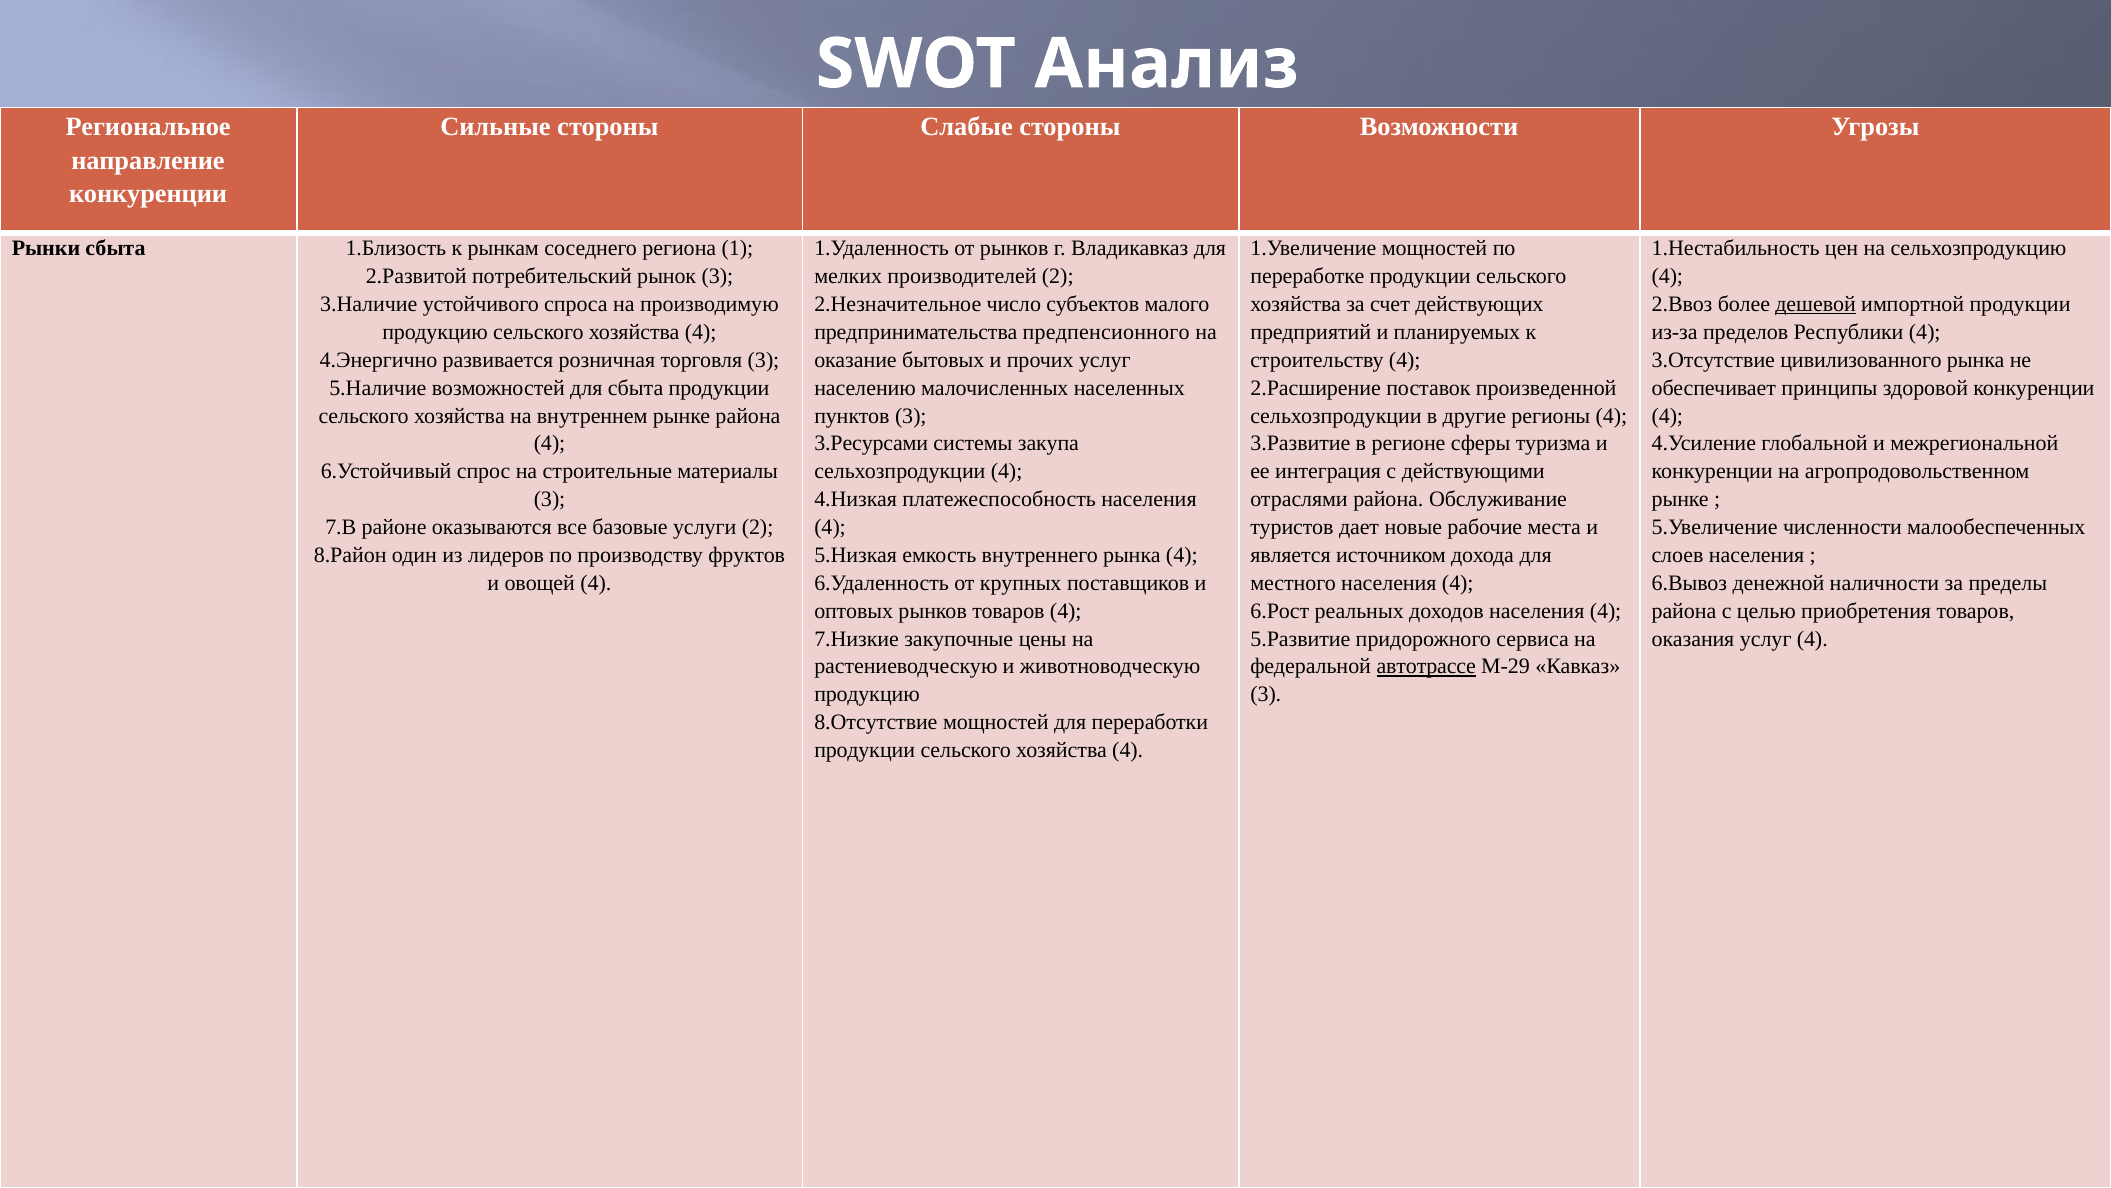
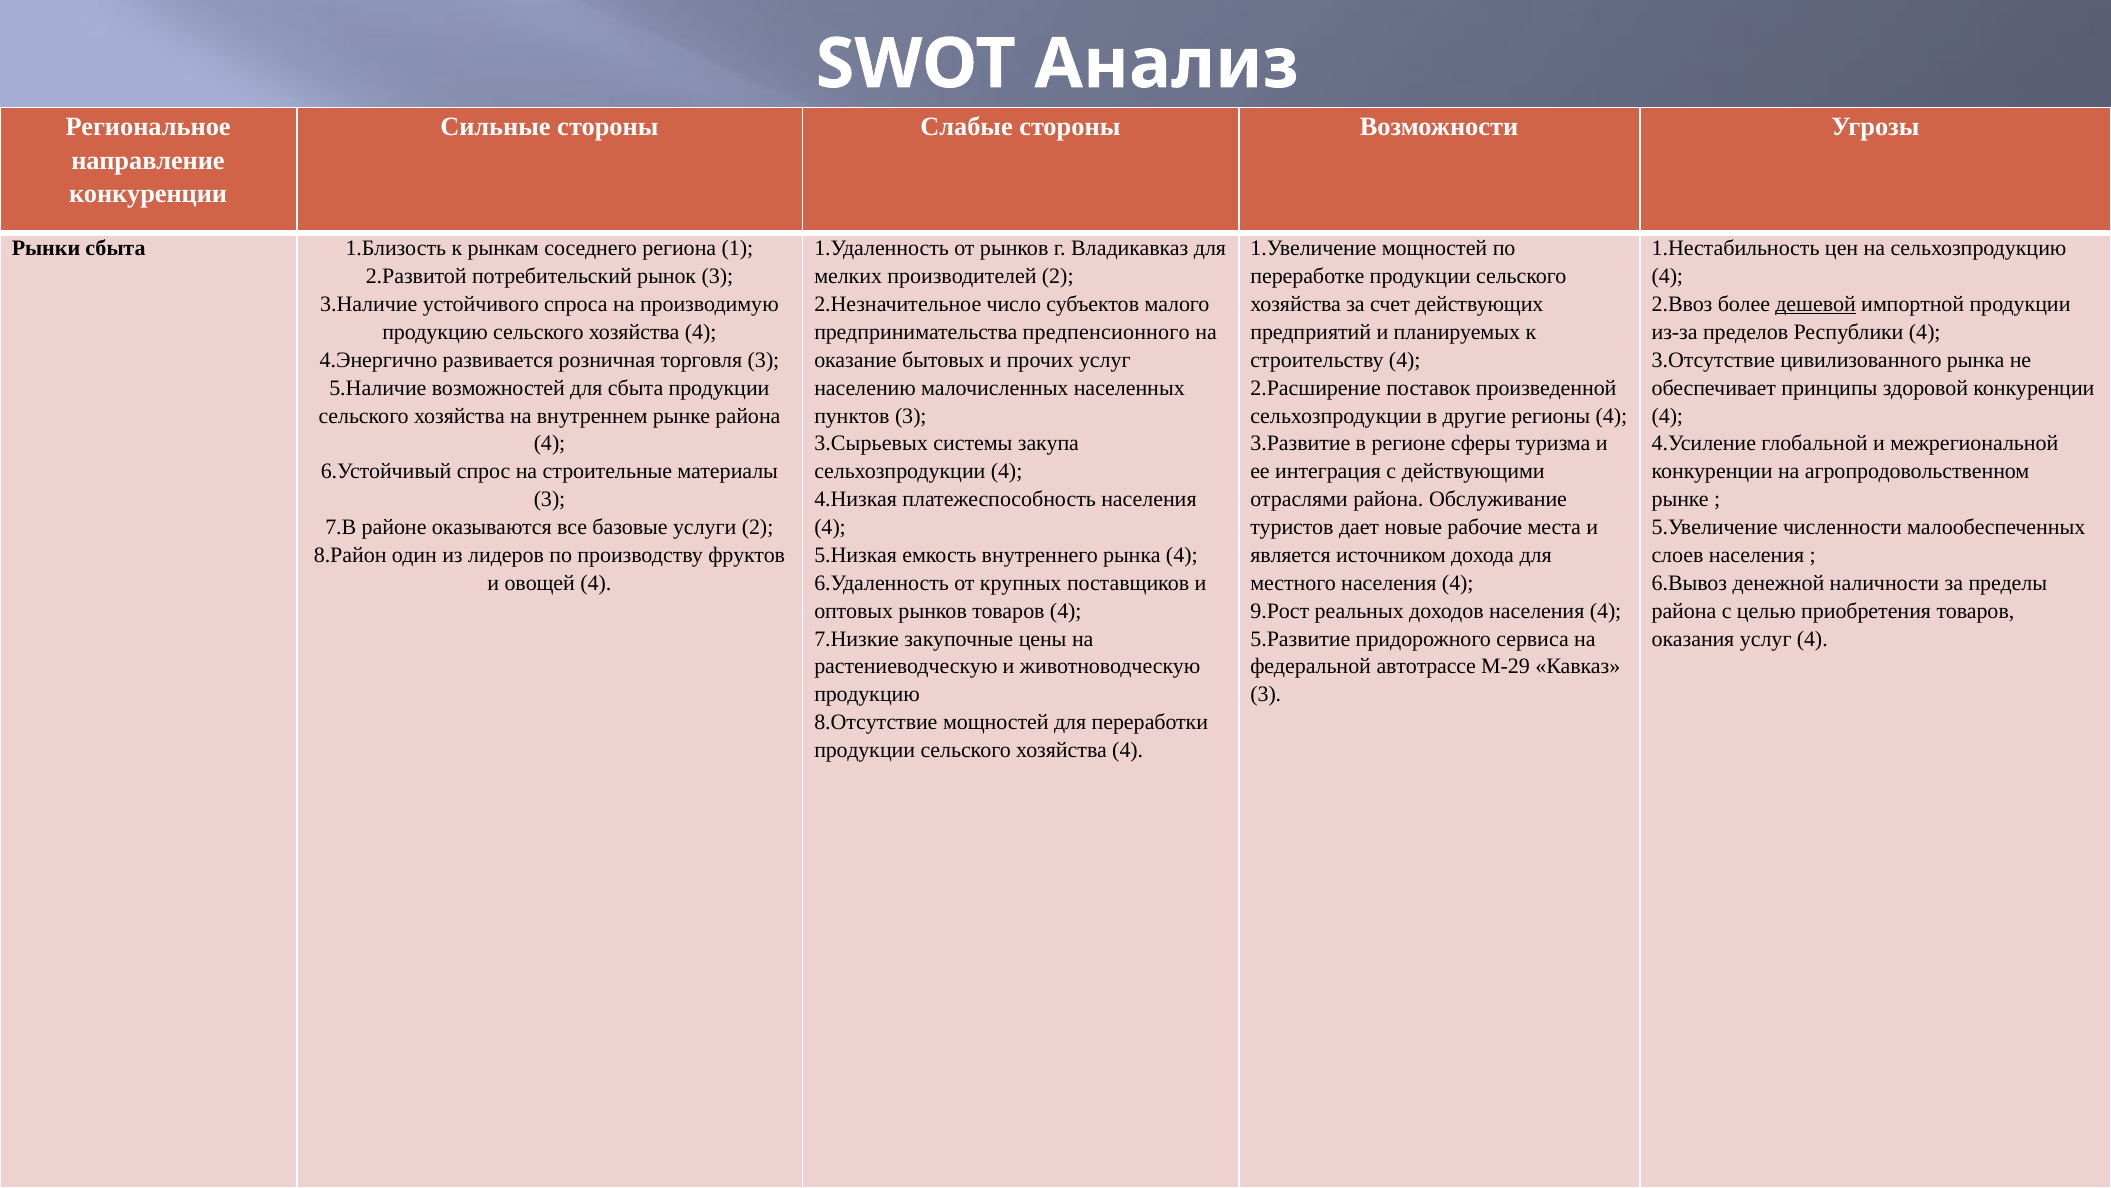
3.Ресурсами: 3.Ресурсами -> 3.Сырьевых
6.Рост: 6.Рост -> 9.Рост
автотрассе underline: present -> none
